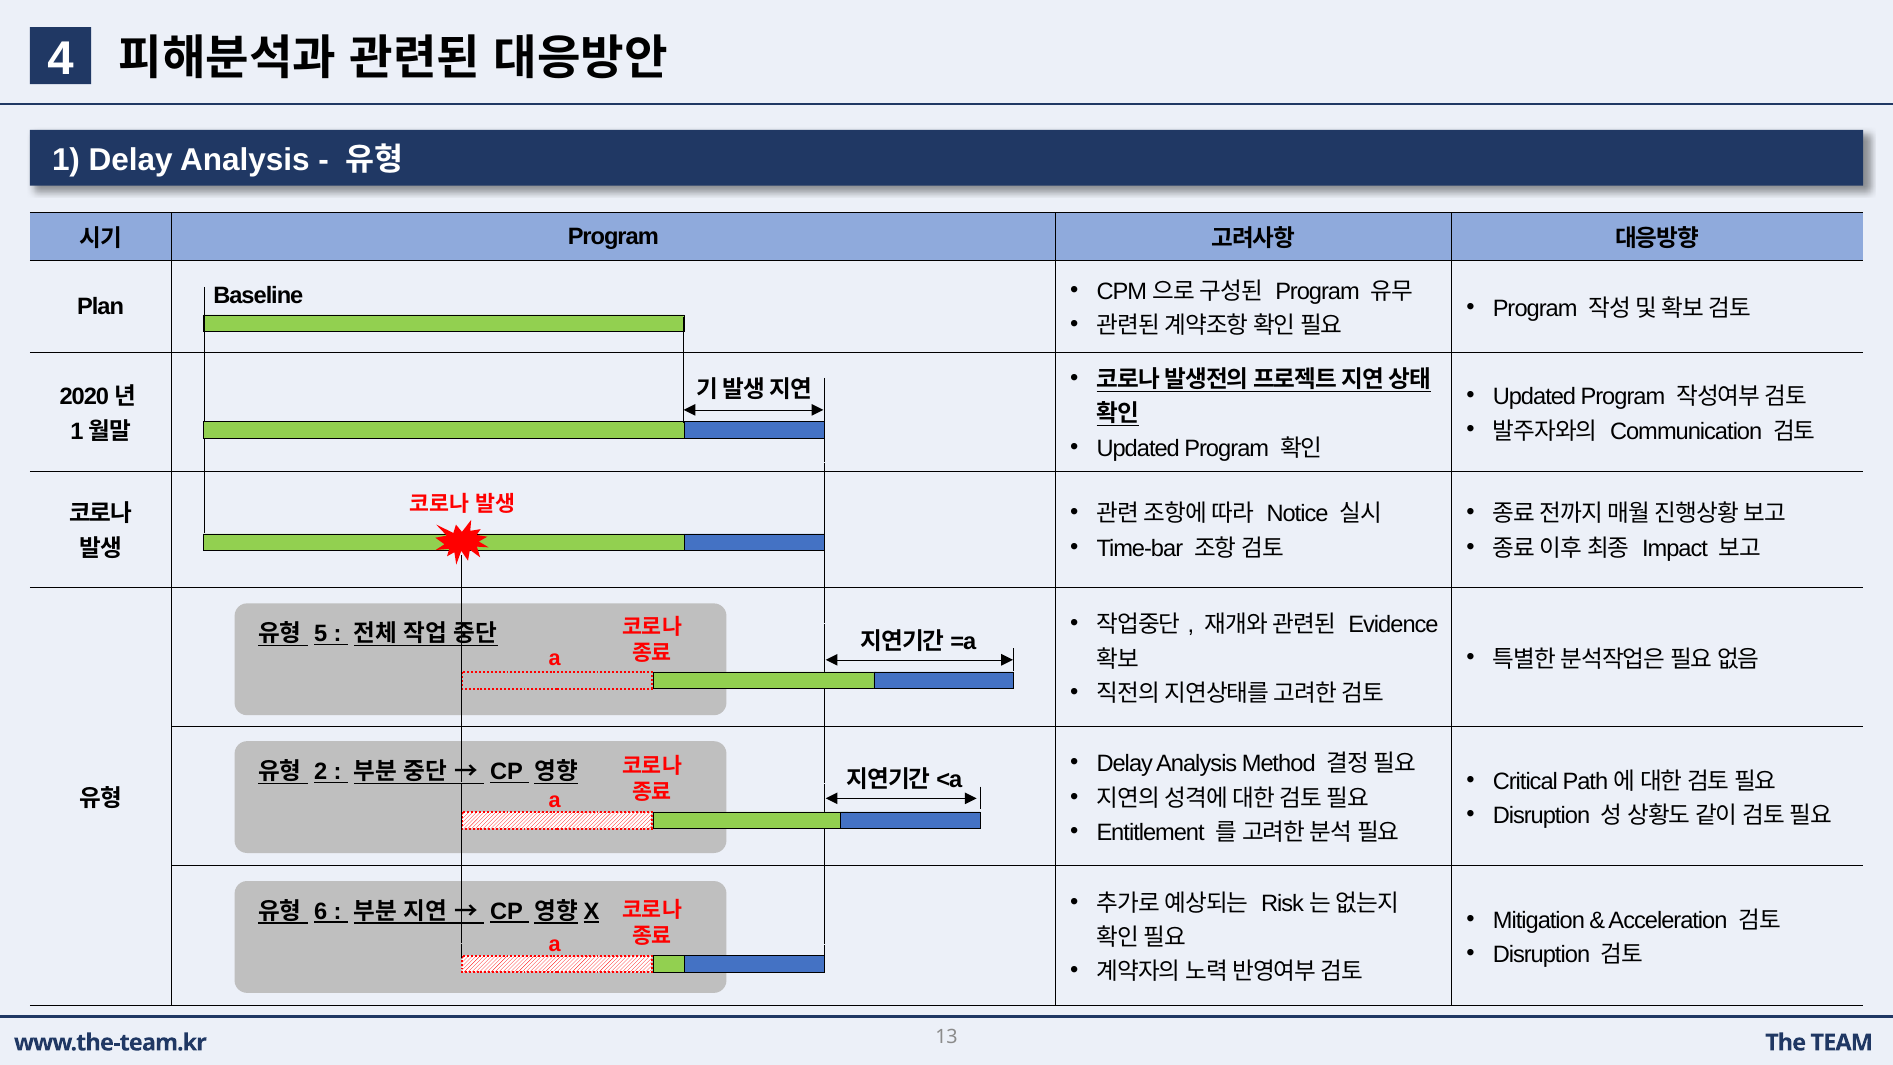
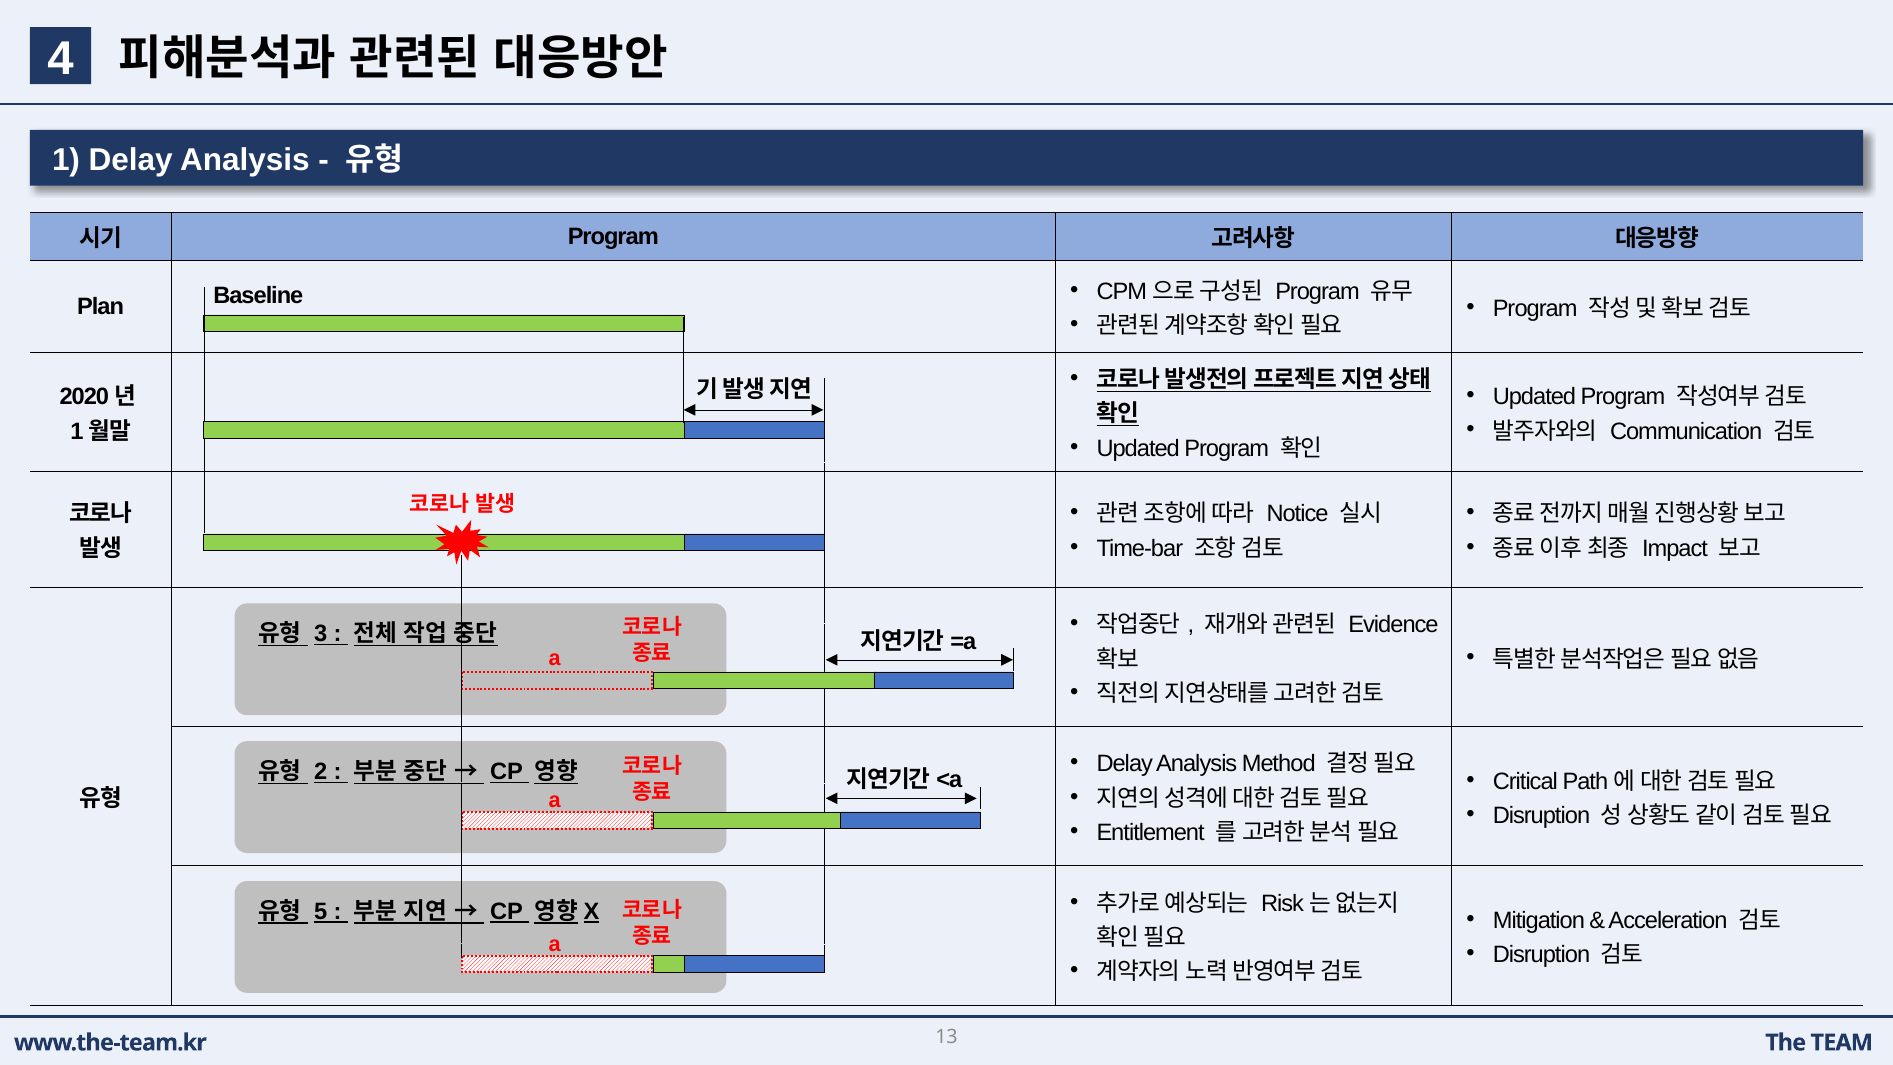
5: 5 -> 3
6: 6 -> 5
